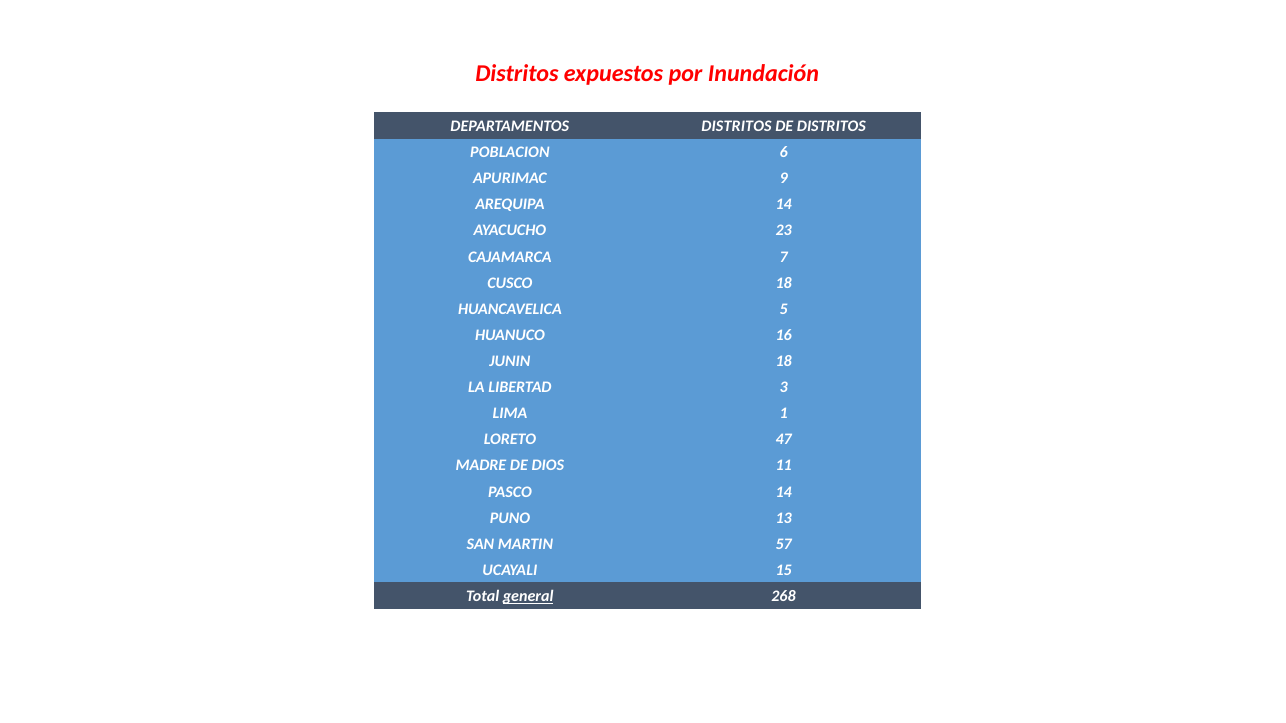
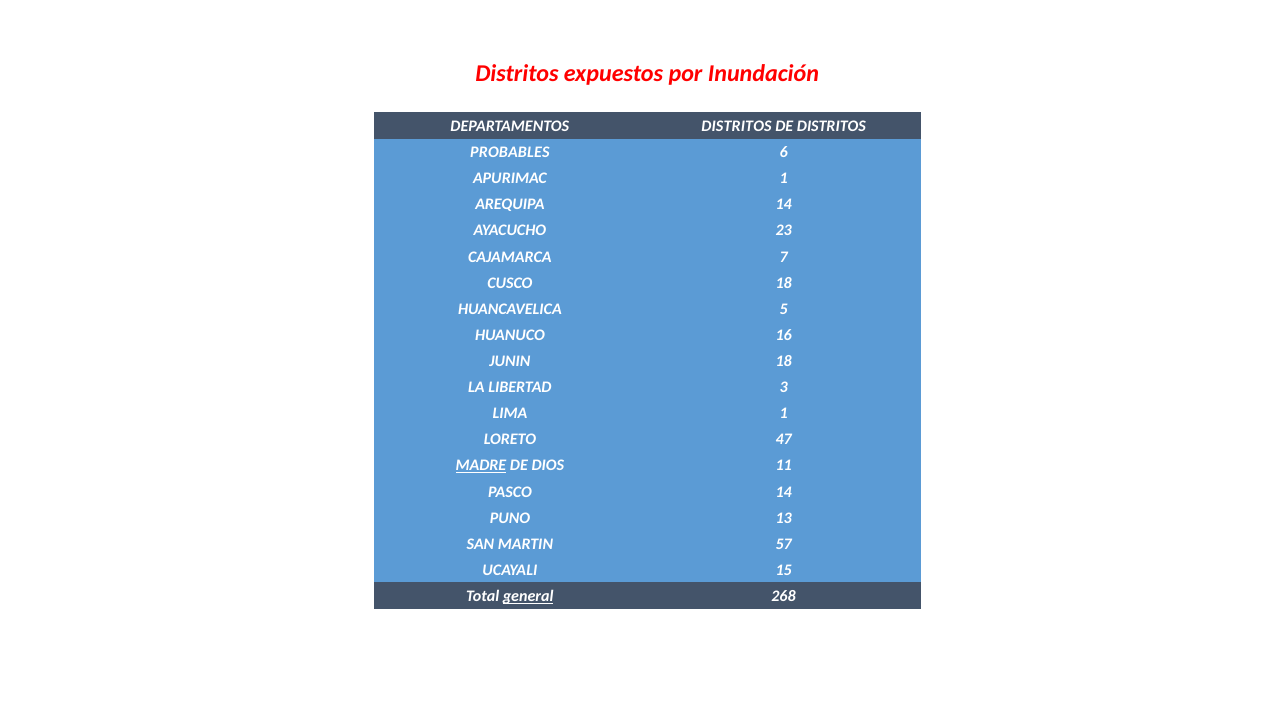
POBLACION: POBLACION -> PROBABLES
APURIMAC 9: 9 -> 1
MADRE underline: none -> present
